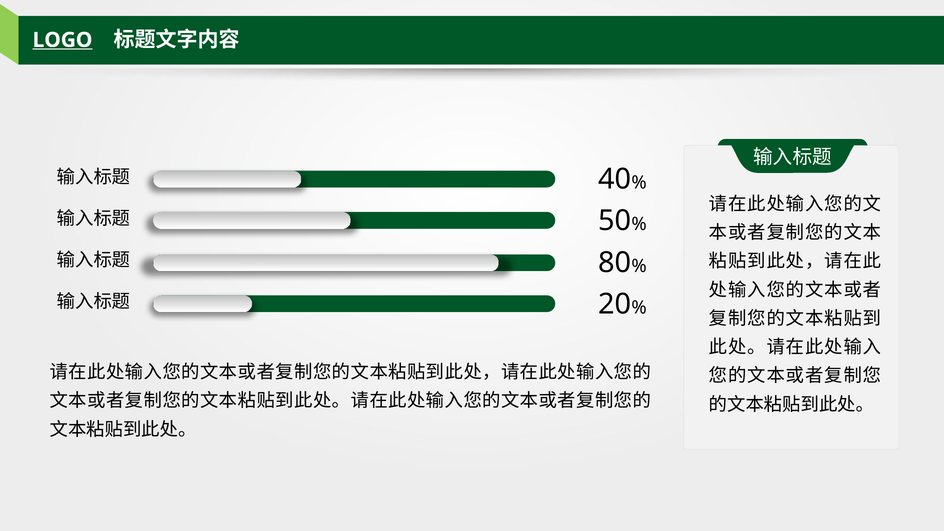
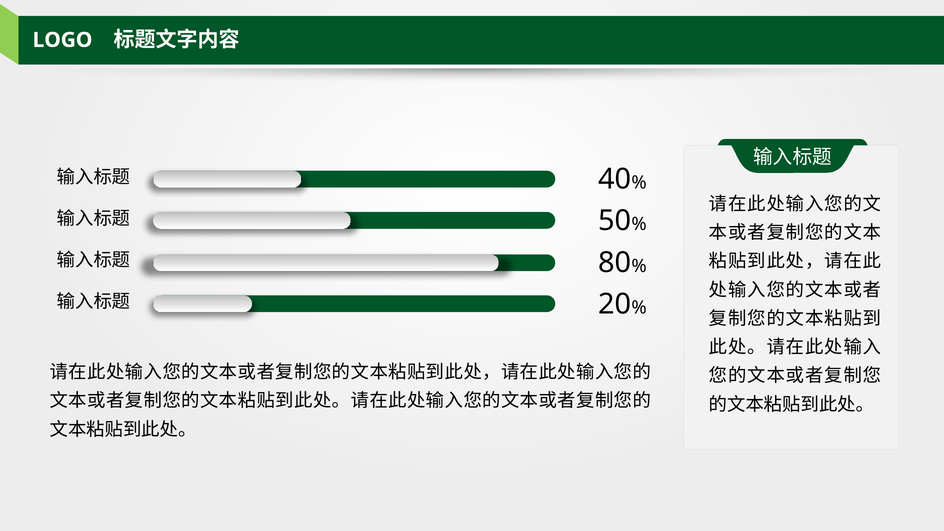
LOGO underline: present -> none
